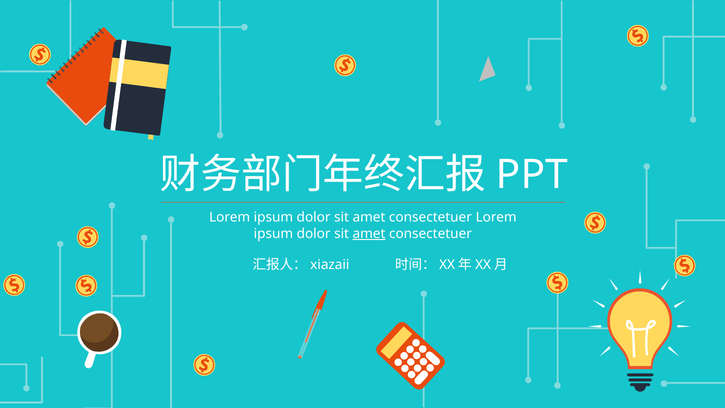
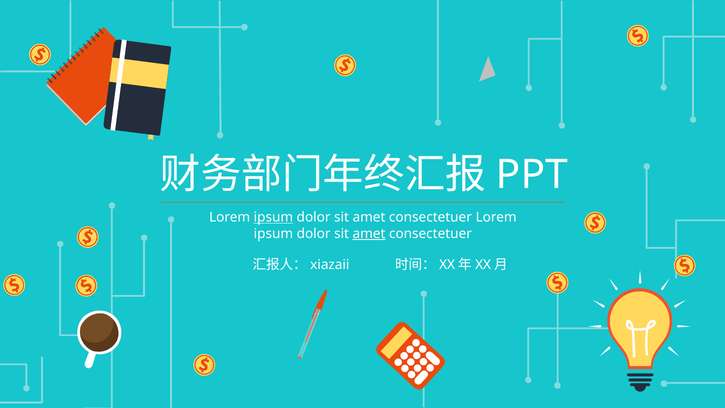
ipsum at (273, 217) underline: none -> present
